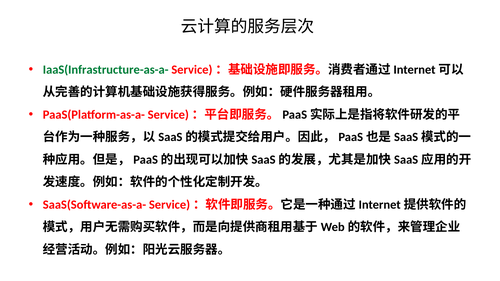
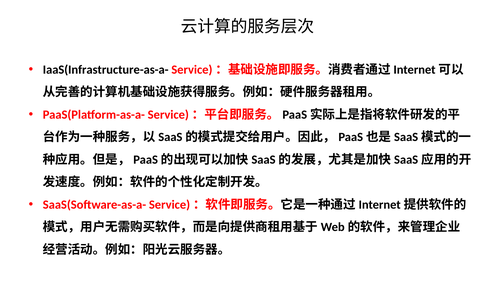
IaaS(Infrastructure-as-a- colour: green -> black
